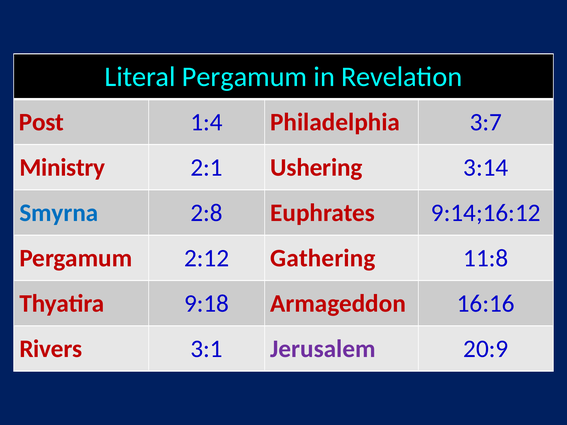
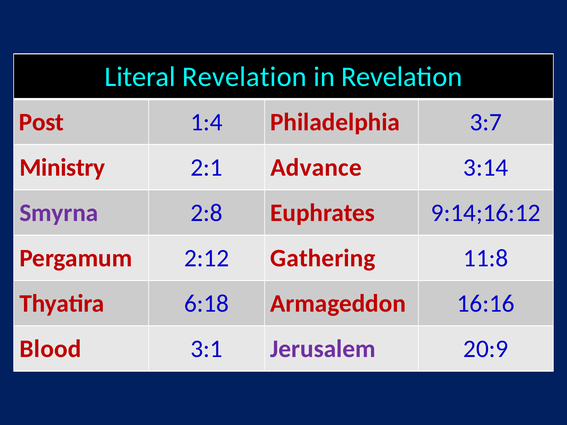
Literal Pergamum: Pergamum -> Revelation
Ushering: Ushering -> Advance
Smyrna colour: blue -> purple
9:18: 9:18 -> 6:18
Rivers: Rivers -> Blood
